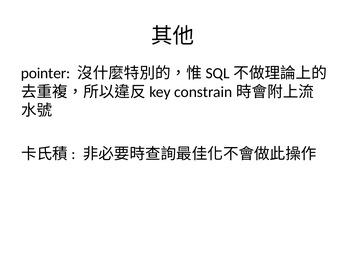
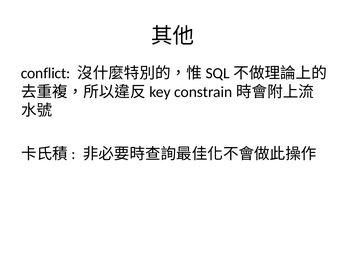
pointer: pointer -> conflict
